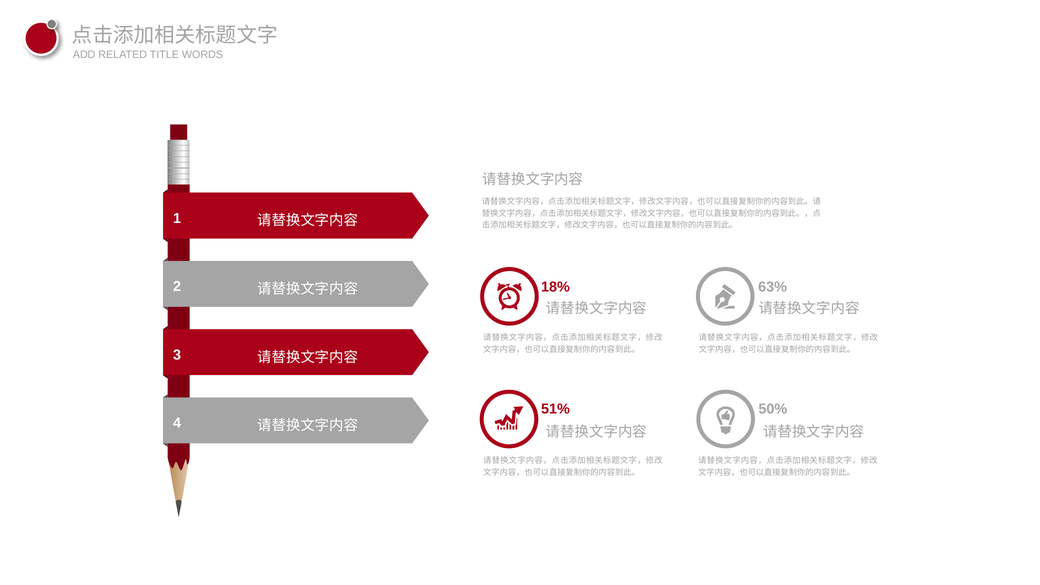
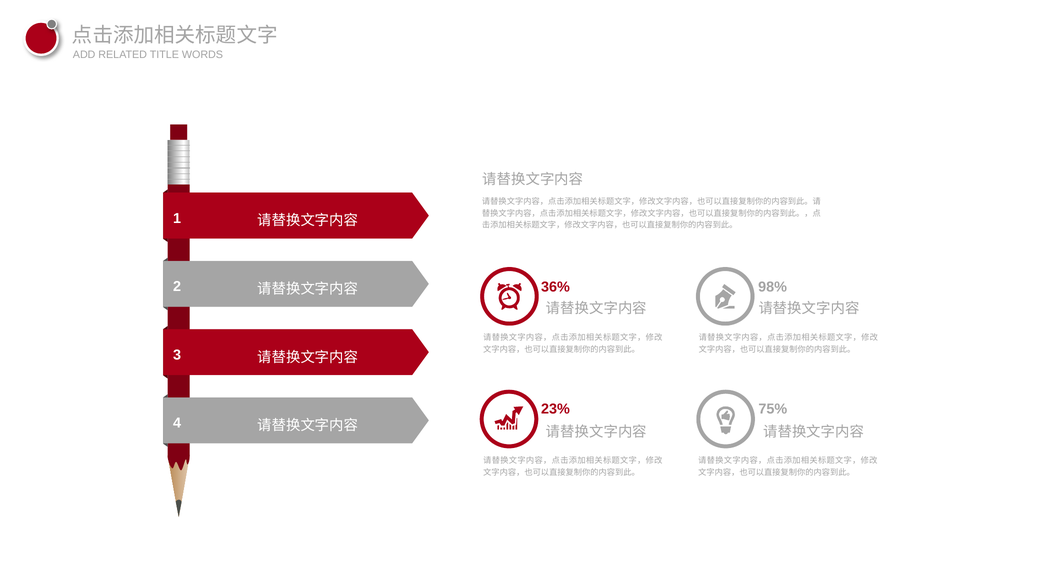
18%: 18% -> 36%
63%: 63% -> 98%
51%: 51% -> 23%
50%: 50% -> 75%
